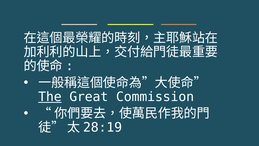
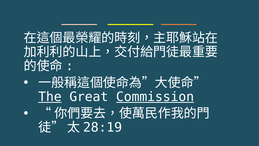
Commission underline: none -> present
